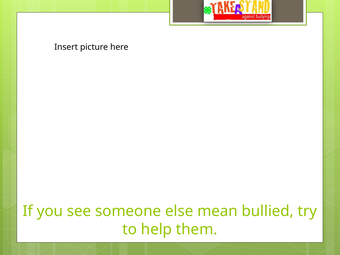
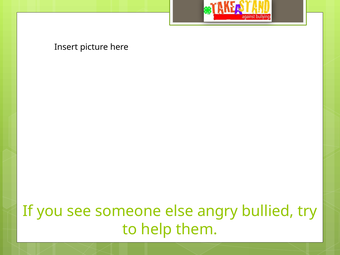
mean: mean -> angry
